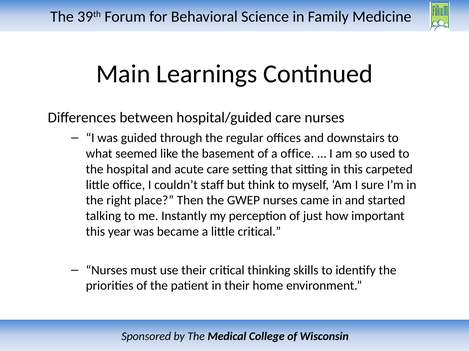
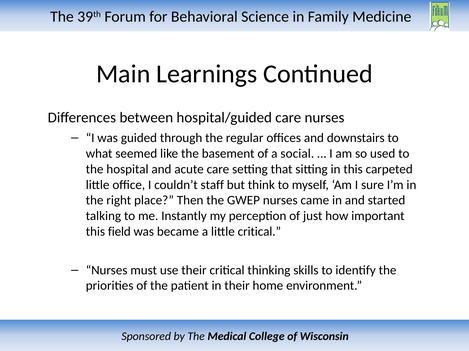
a office: office -> social
year: year -> field
